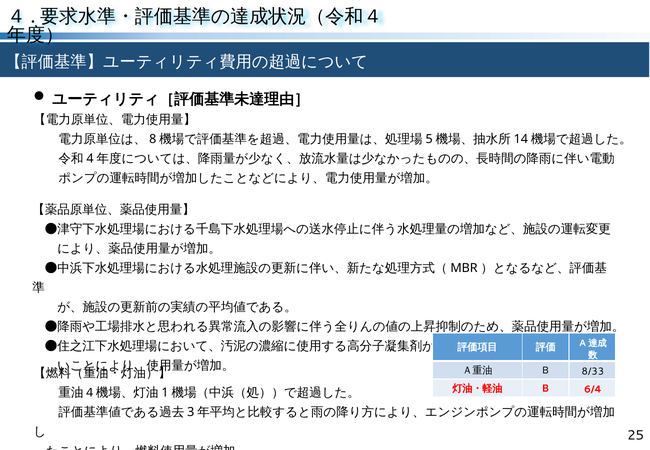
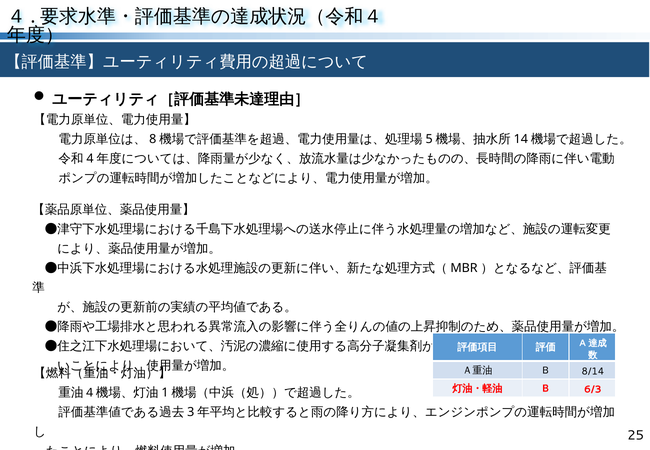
8/33: 8/33 -> 8/14
6/4: 6/4 -> 6/3
